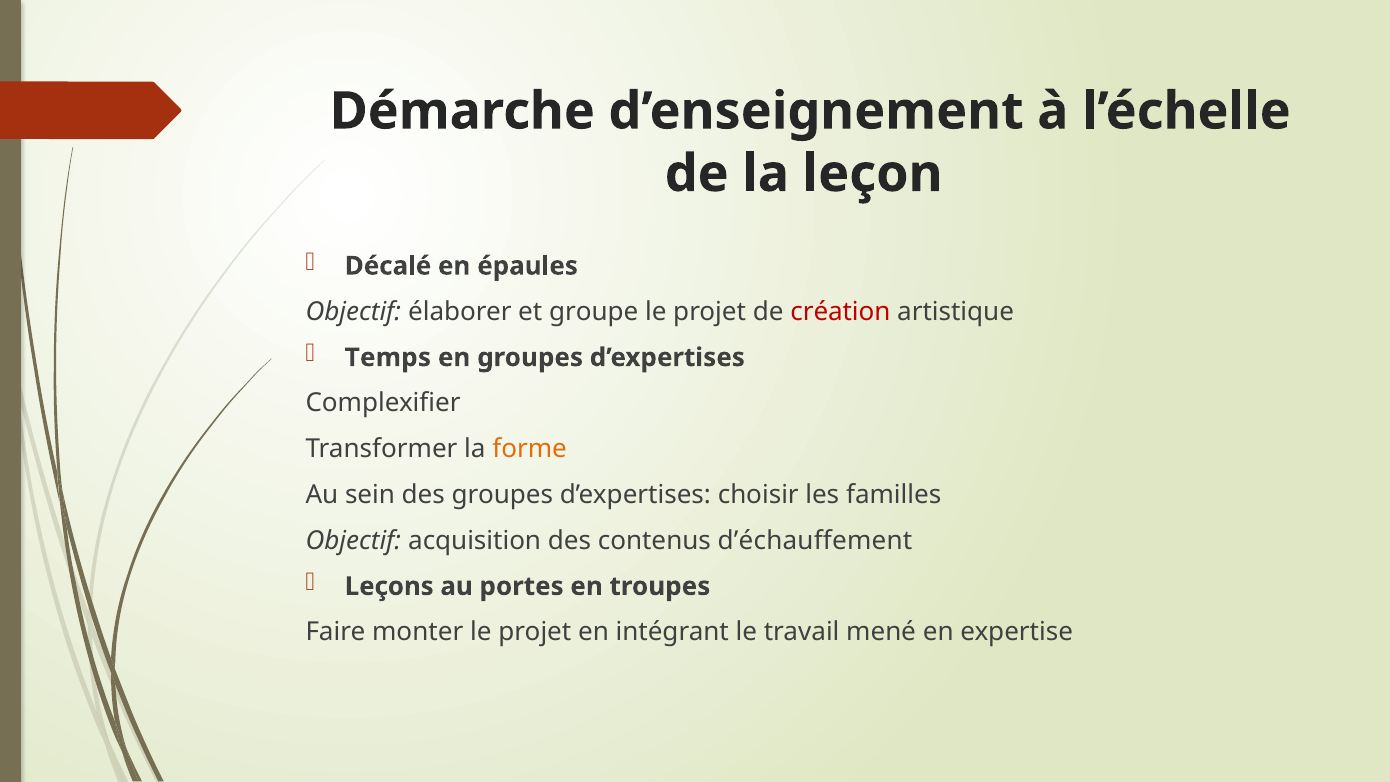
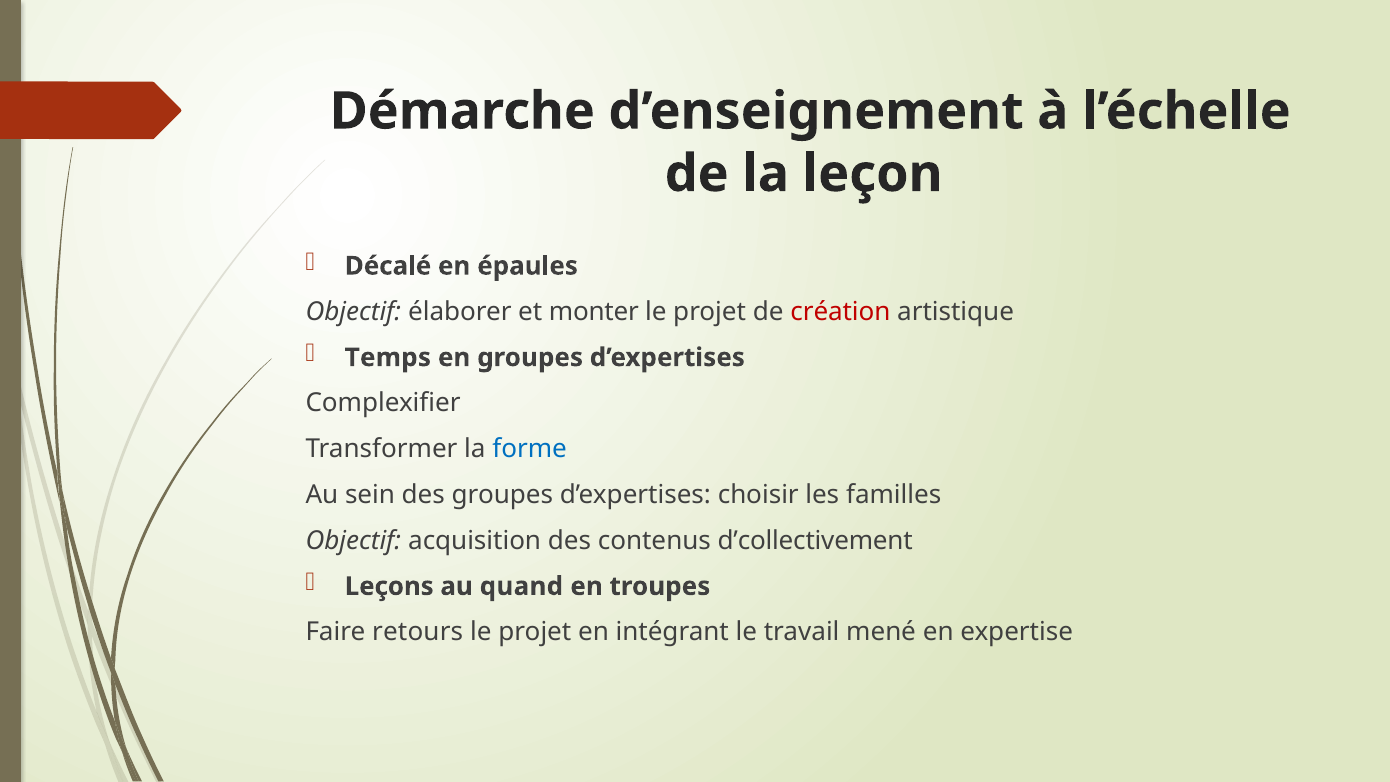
groupe: groupe -> monter
forme colour: orange -> blue
d’échauffement: d’échauffement -> d’collectivement
portes: portes -> quand
monter: monter -> retours
